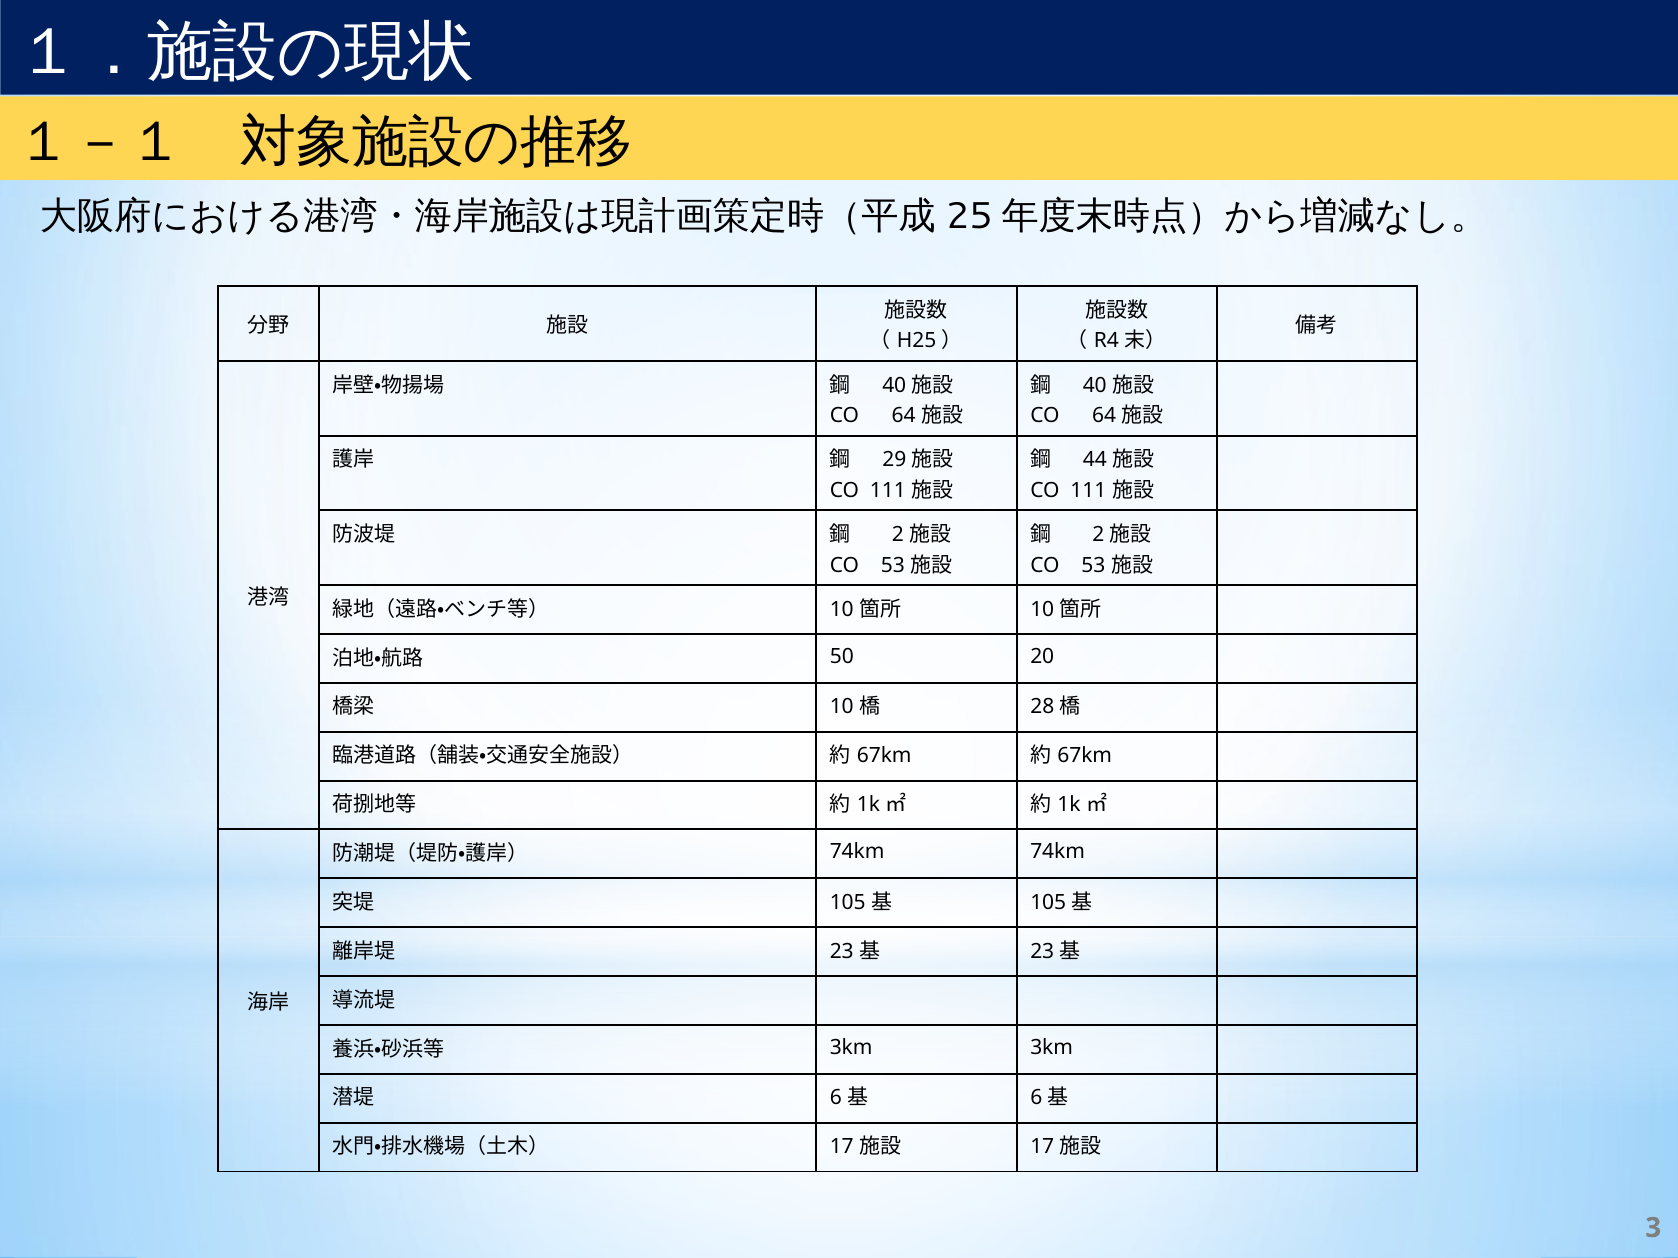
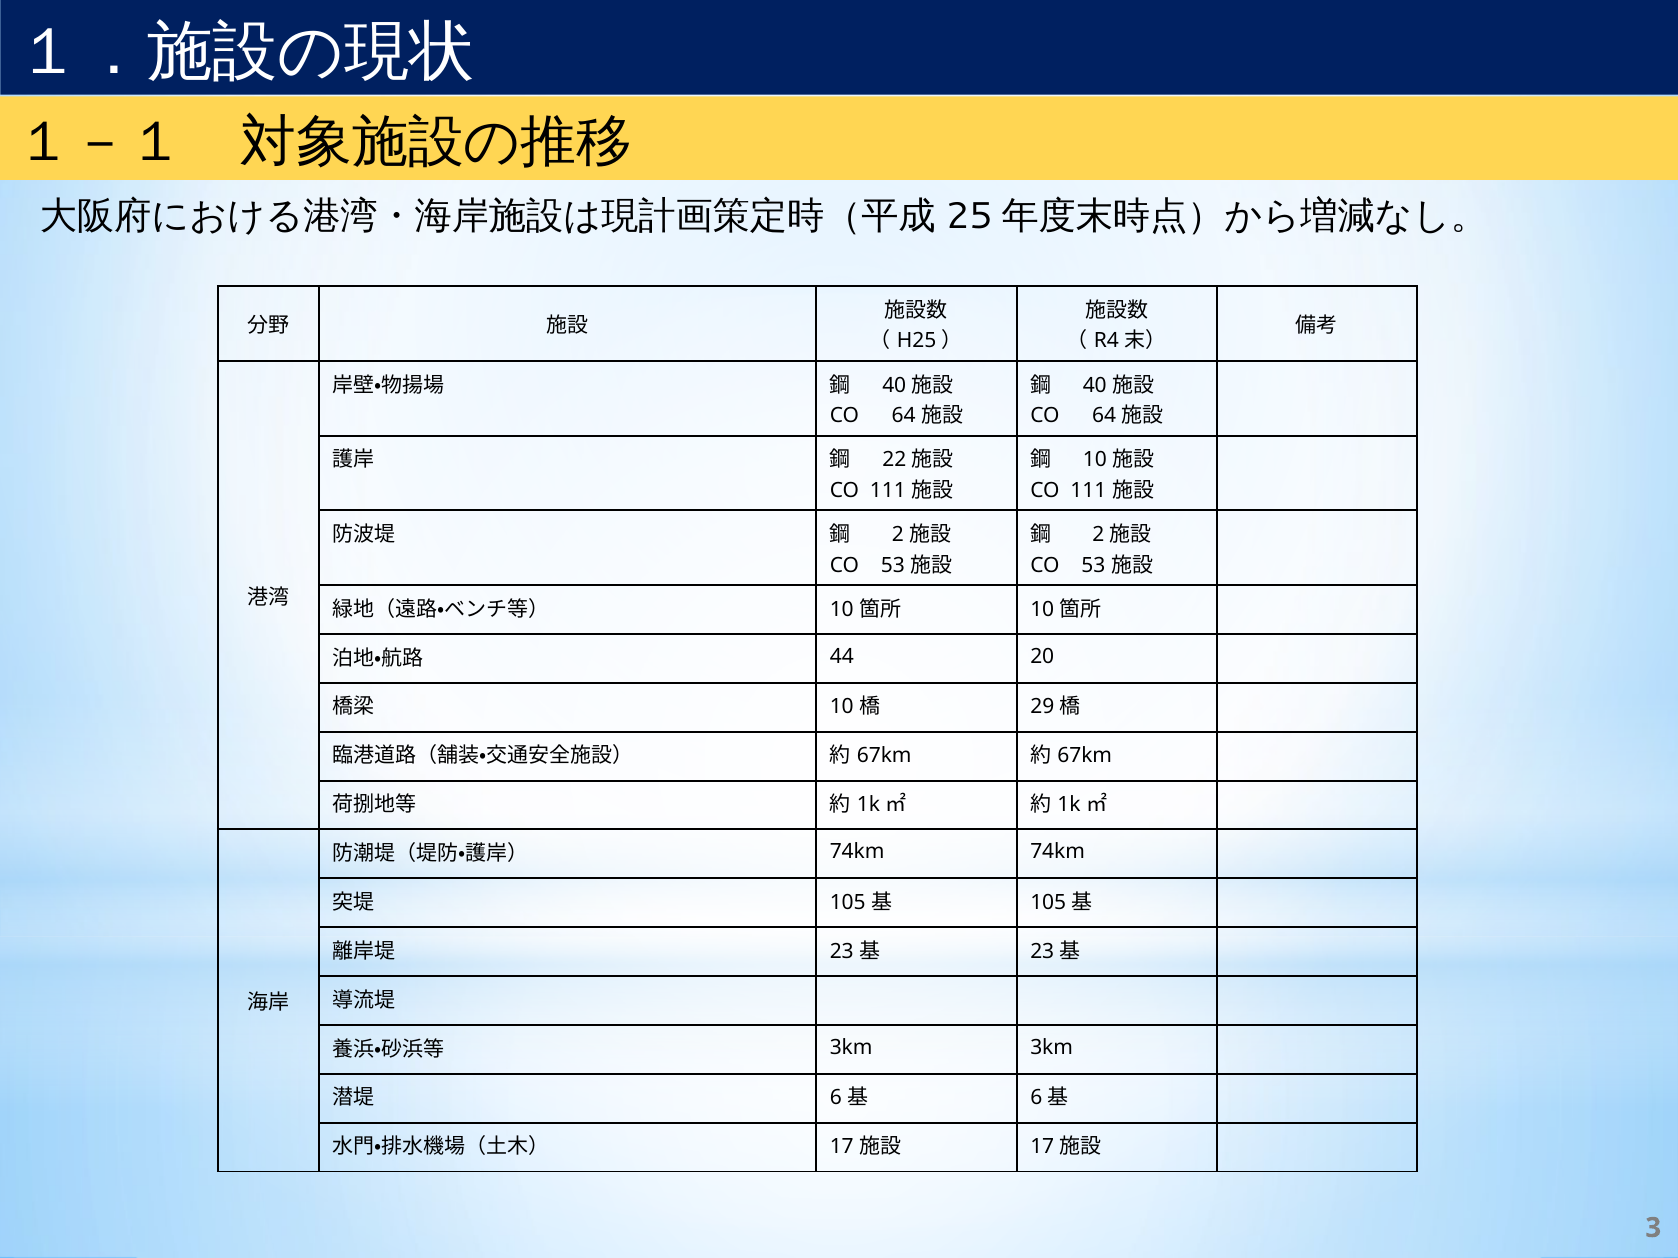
29: 29 -> 22
44 at (1095, 460): 44 -> 10
50: 50 -> 44
28: 28 -> 29
